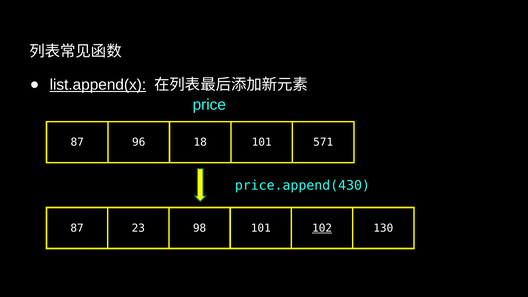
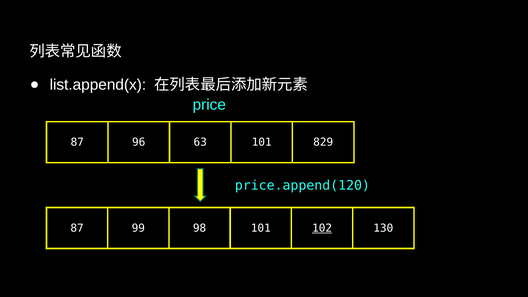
list.append(x underline: present -> none
18: 18 -> 63
571: 571 -> 829
price.append(430: price.append(430 -> price.append(120
23: 23 -> 99
